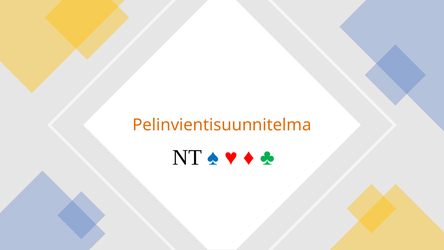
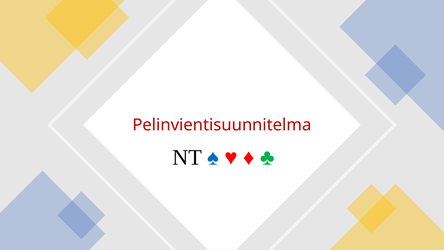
Pelinvientisuunnitelma colour: orange -> red
